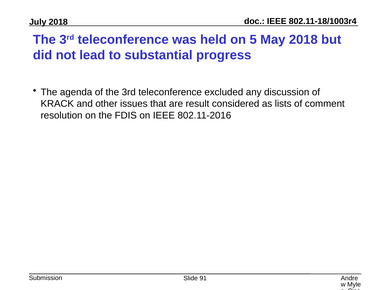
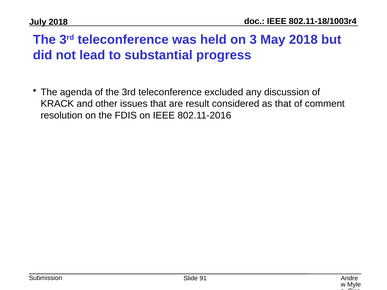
5: 5 -> 3
as lists: lists -> that
